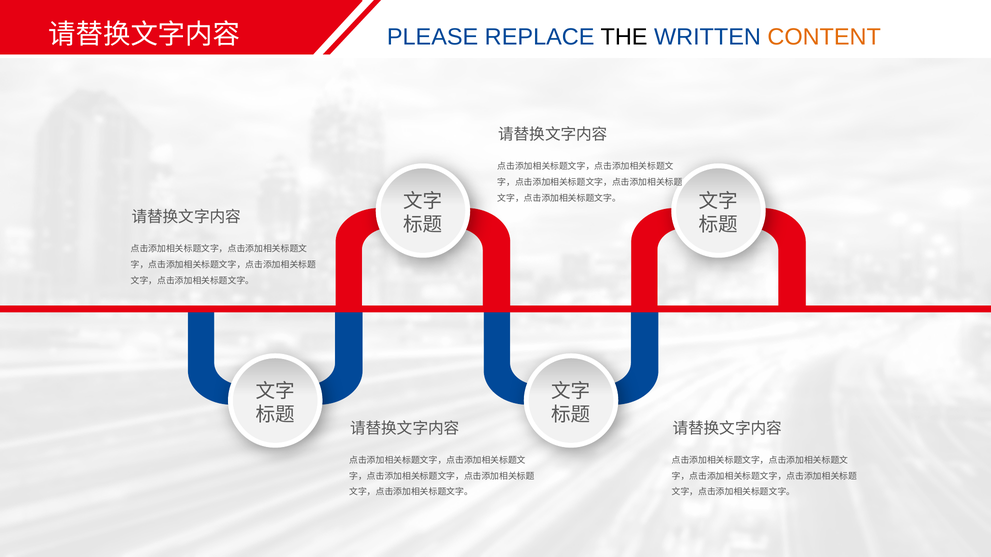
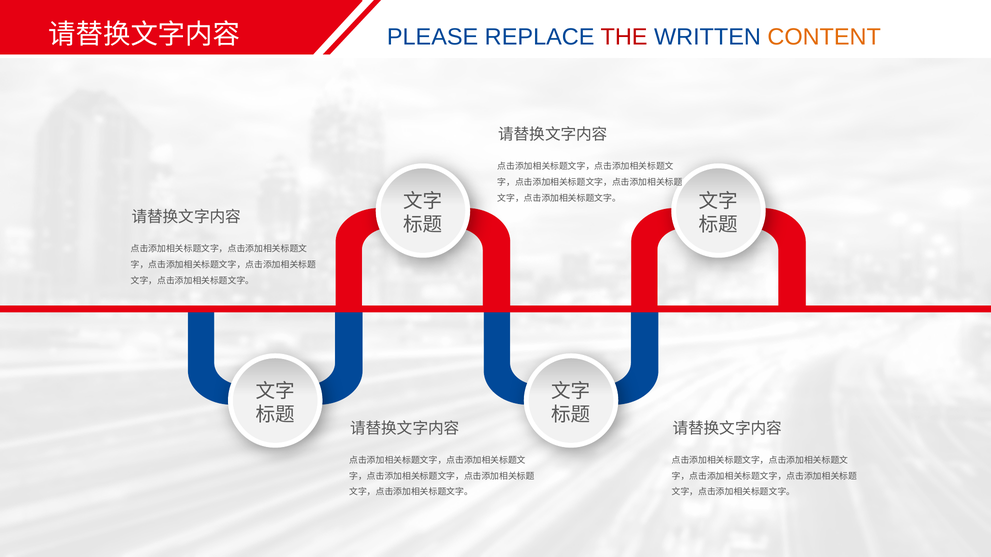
THE colour: black -> red
